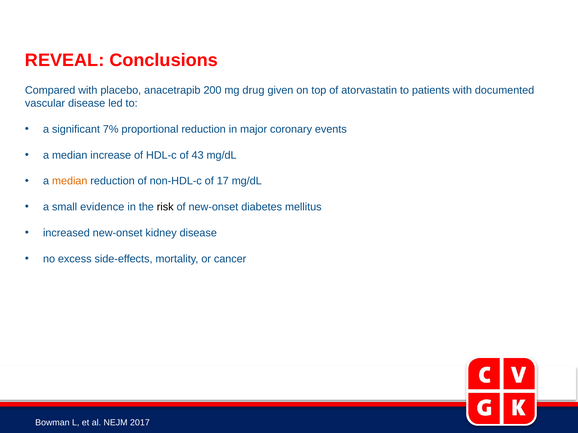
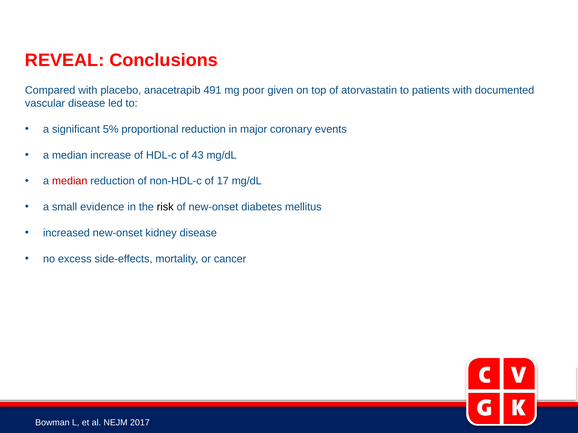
200: 200 -> 491
drug: drug -> poor
7%: 7% -> 5%
median at (70, 181) colour: orange -> red
